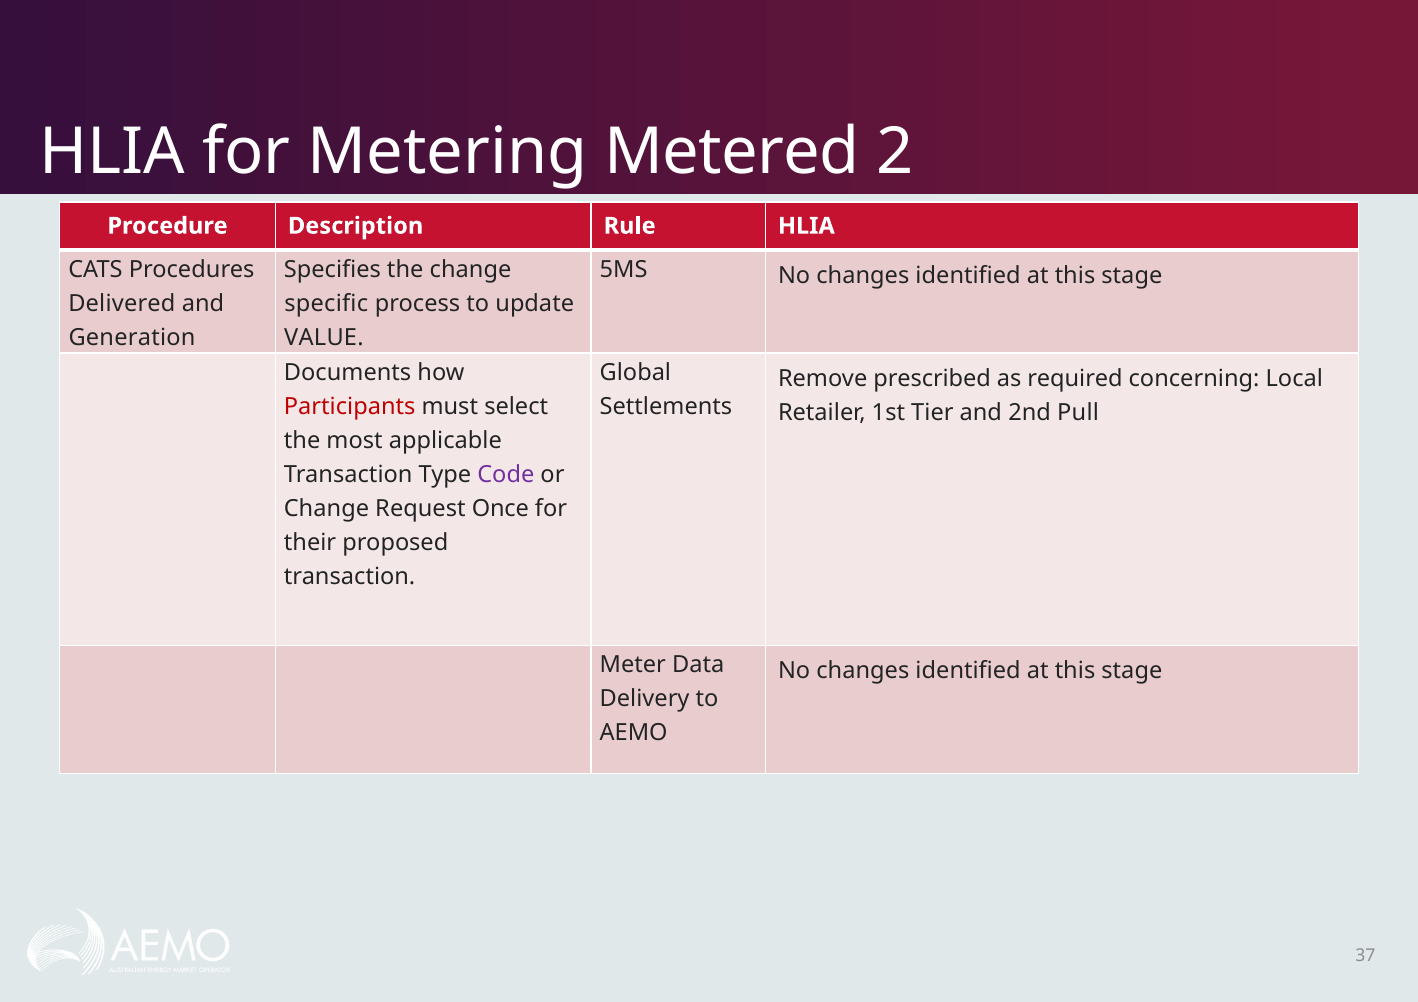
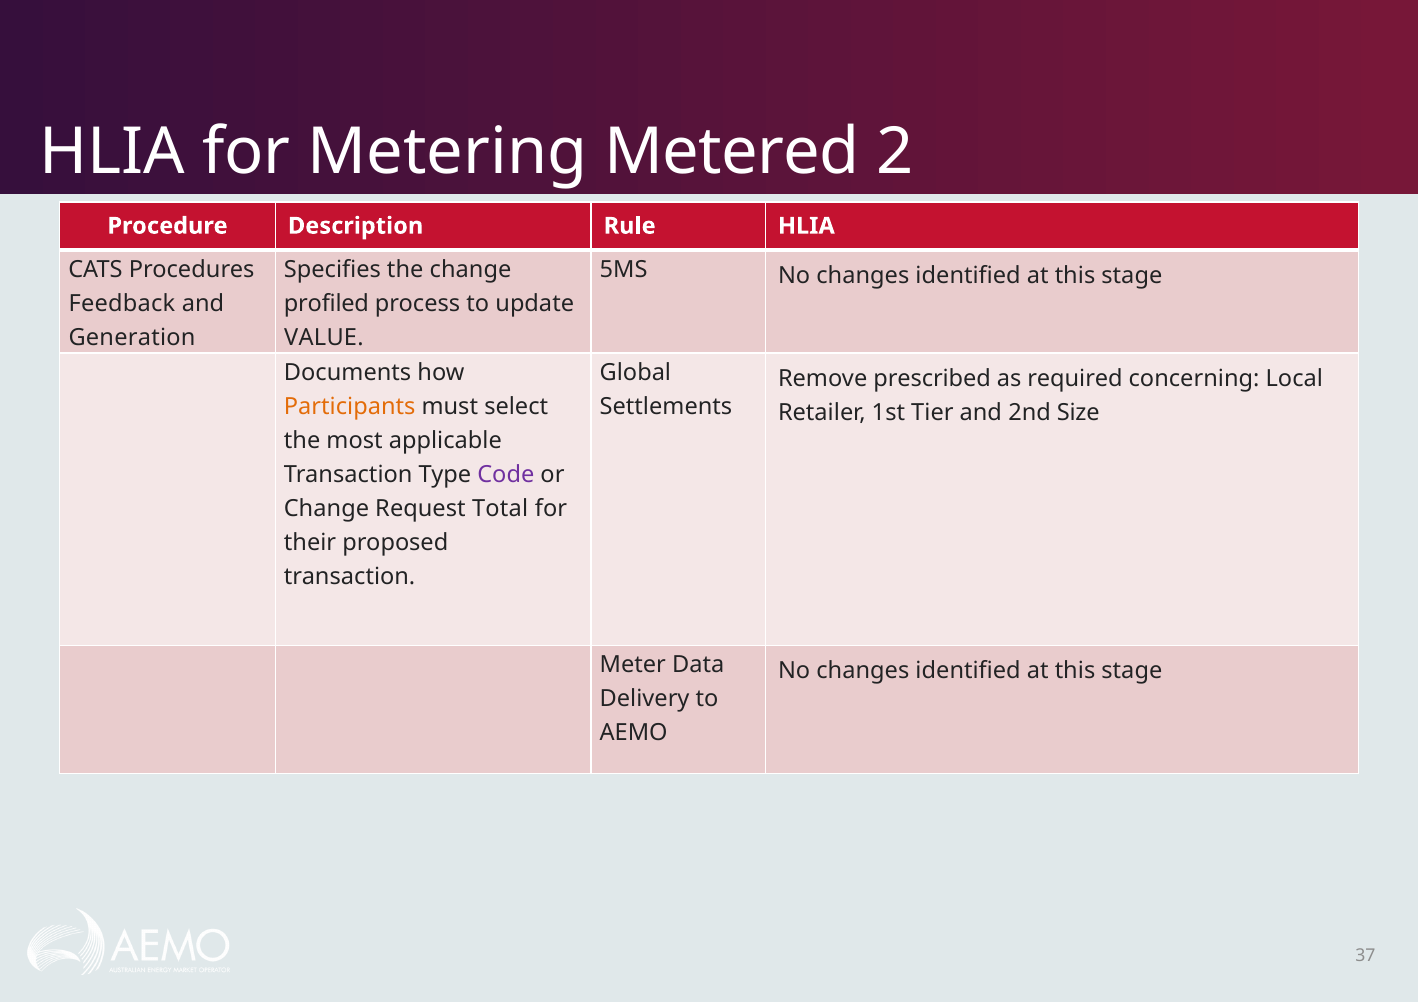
Delivered: Delivered -> Feedback
specific: specific -> profiled
Participants colour: red -> orange
Pull: Pull -> Size
Once: Once -> Total
